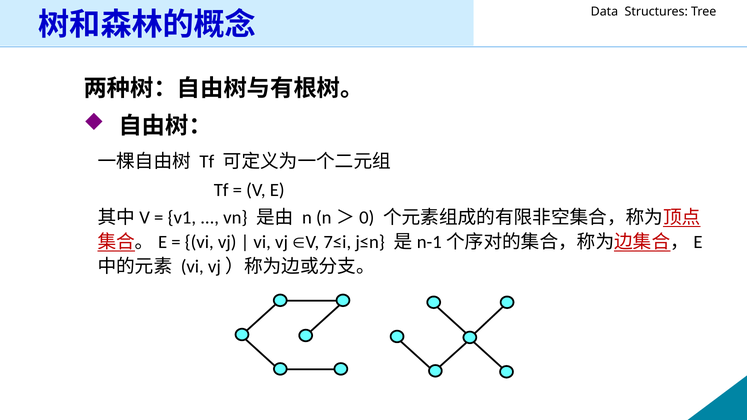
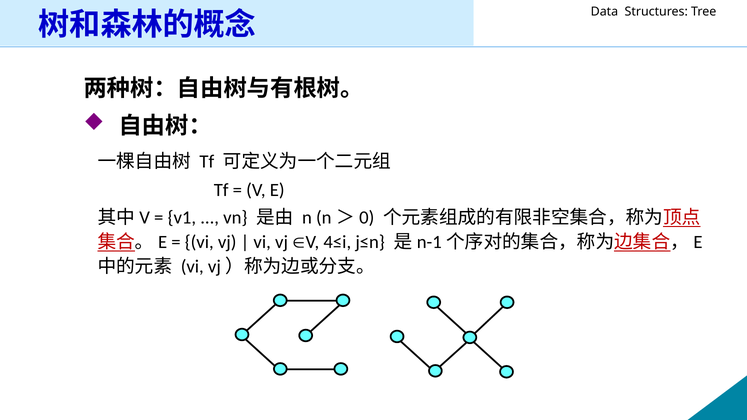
7≤i: 7≤i -> 4≤i
